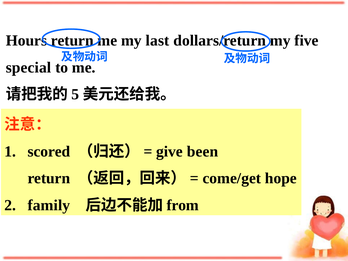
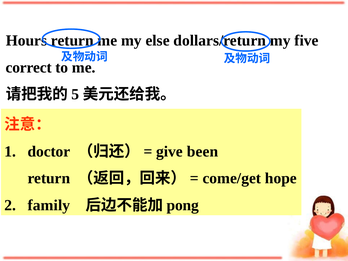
last: last -> else
special: special -> correct
scored: scored -> doctor
from: from -> pong
